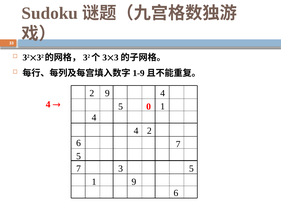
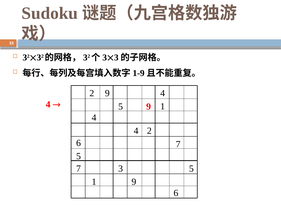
0 at (149, 106): 0 -> 9
